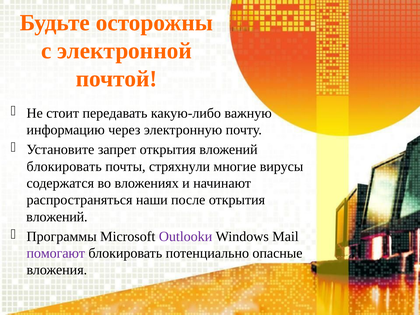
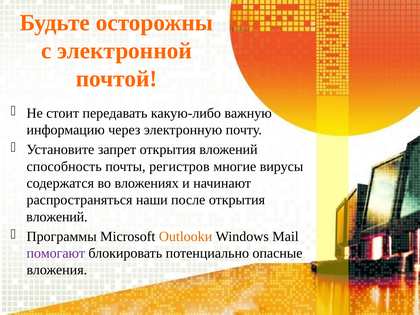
блокировать at (64, 166): блокировать -> способность
стряхнули: стряхнули -> регистров
Outlookи colour: purple -> orange
